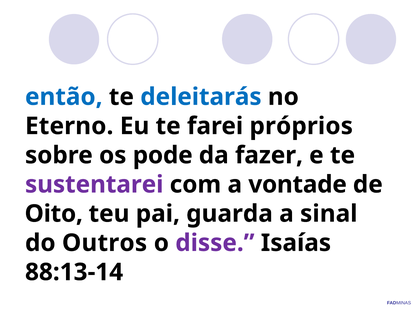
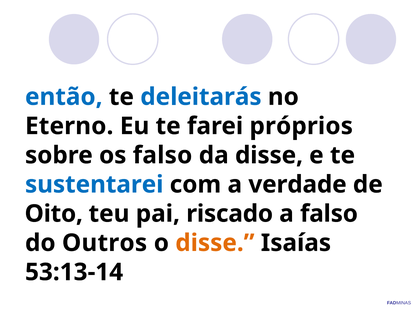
os pode: pode -> falso
da fazer: fazer -> disse
sustentarei colour: purple -> blue
vontade: vontade -> verdade
guarda: guarda -> riscado
a sinal: sinal -> falso
disse at (215, 243) colour: purple -> orange
88:13-14: 88:13-14 -> 53:13-14
